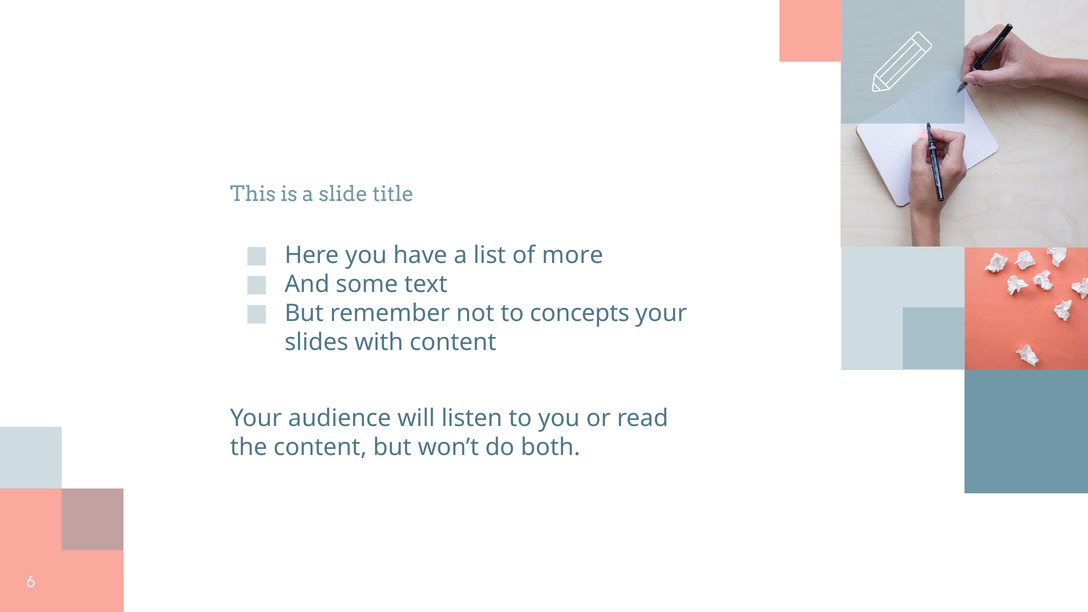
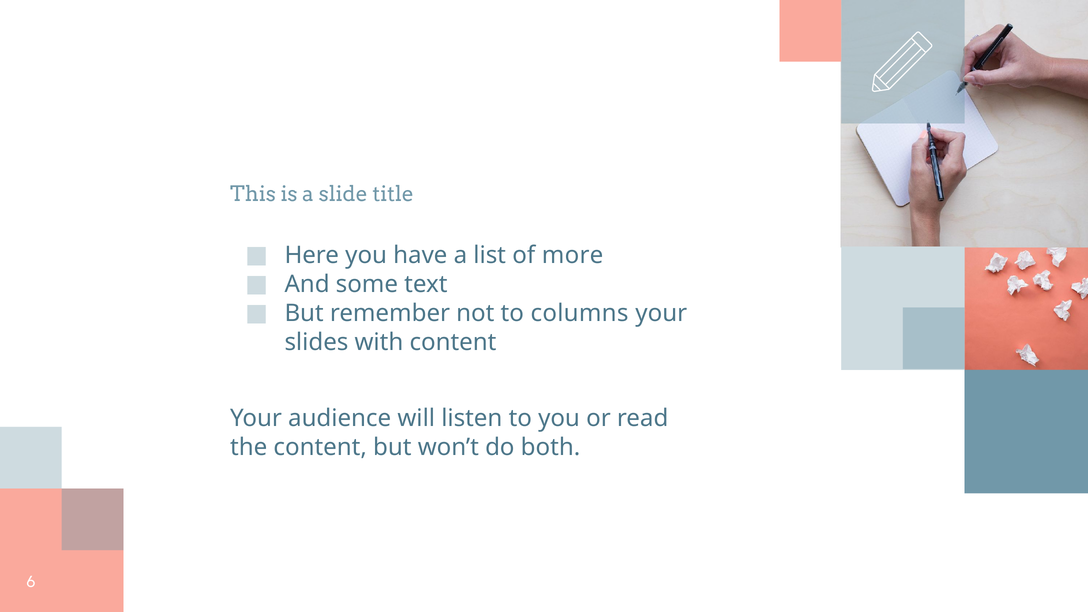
concepts: concepts -> columns
